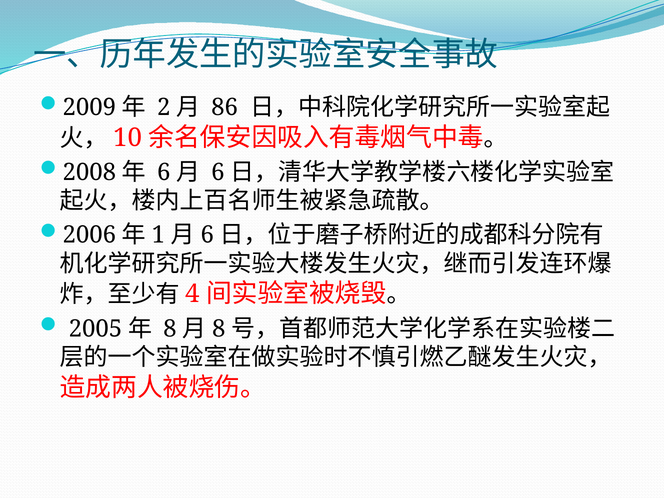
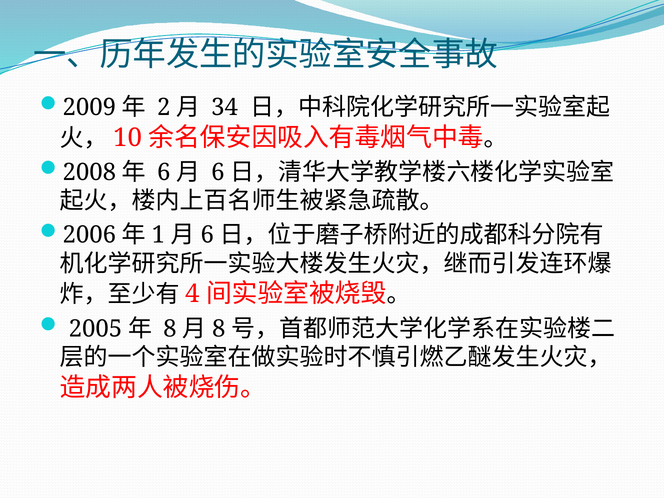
86: 86 -> 34
